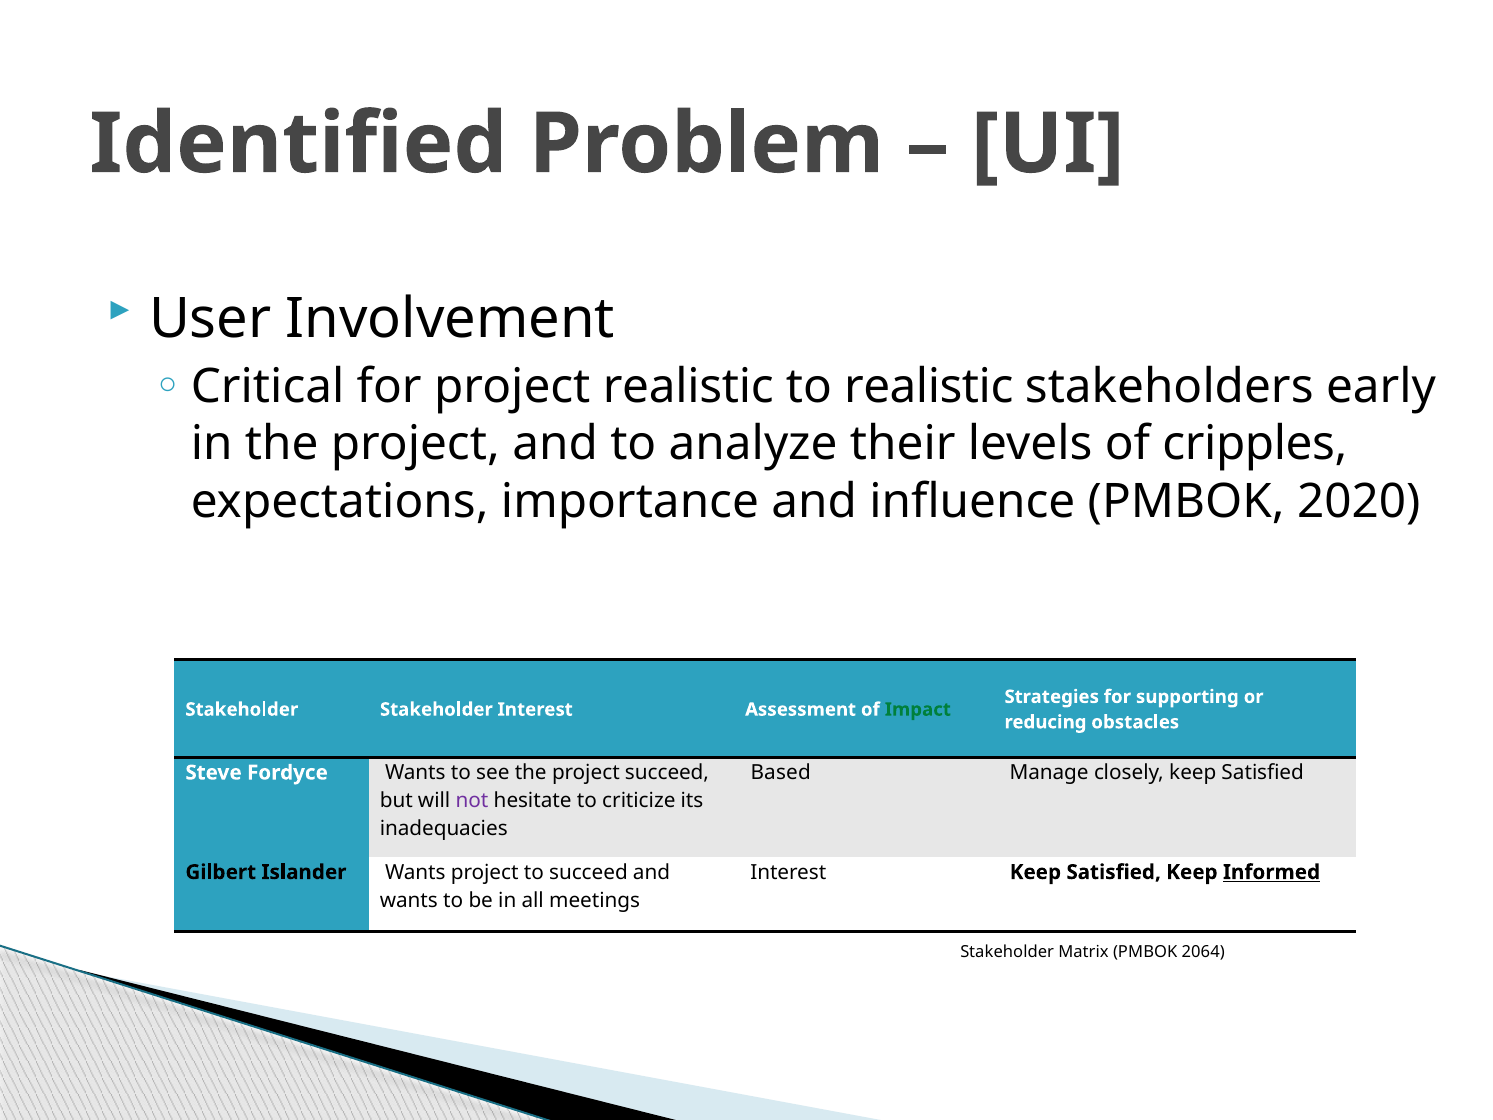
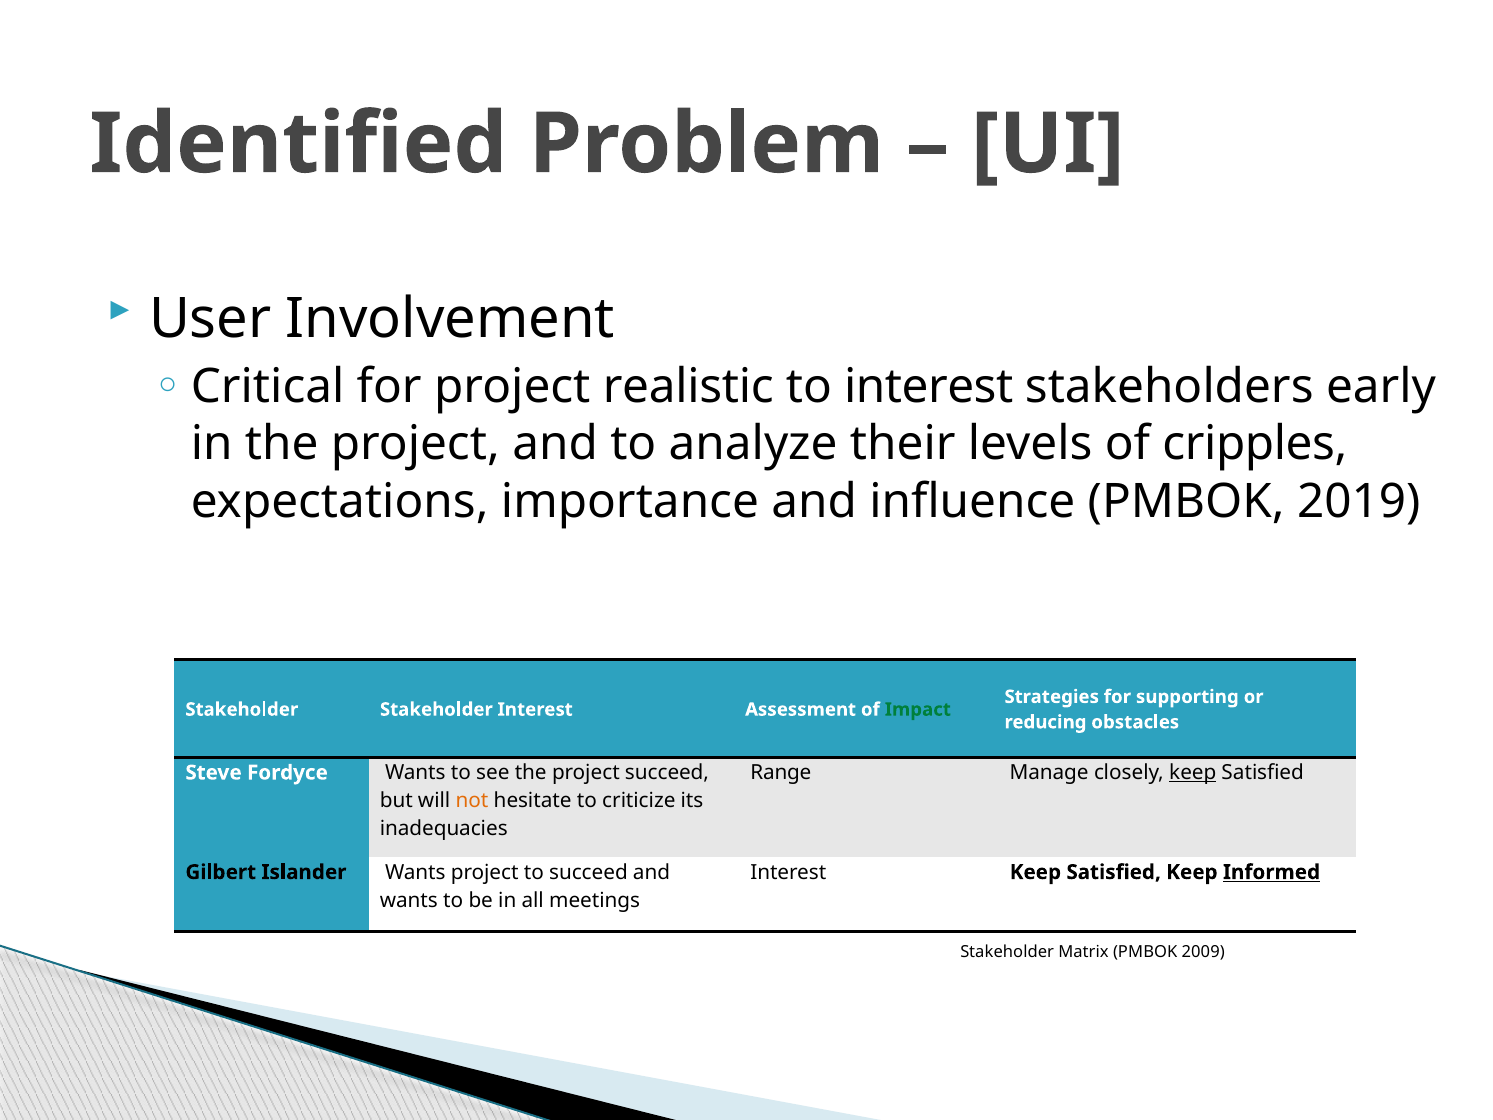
to realistic: realistic -> interest
2020: 2020 -> 2019
Based: Based -> Range
keep at (1193, 773) underline: none -> present
not colour: purple -> orange
2064: 2064 -> 2009
